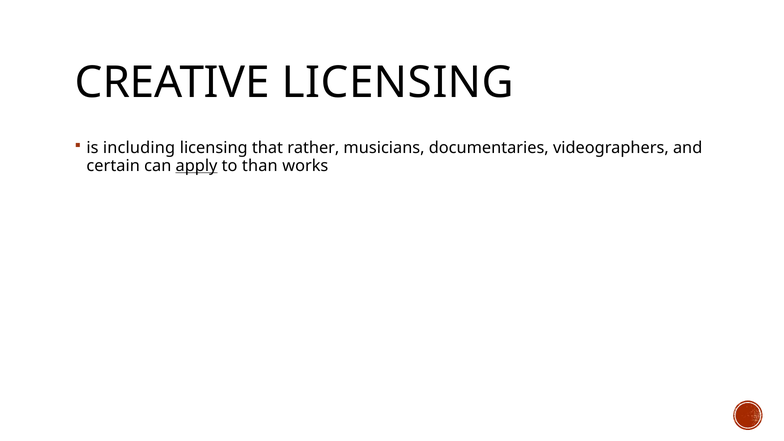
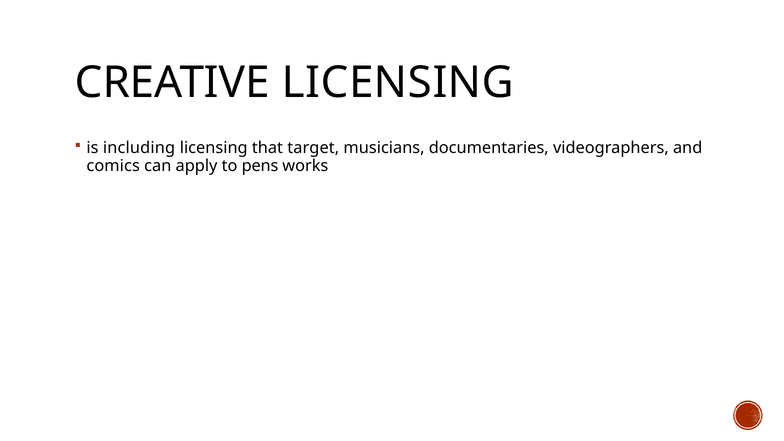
rather: rather -> target
certain: certain -> comics
apply underline: present -> none
than: than -> pens
